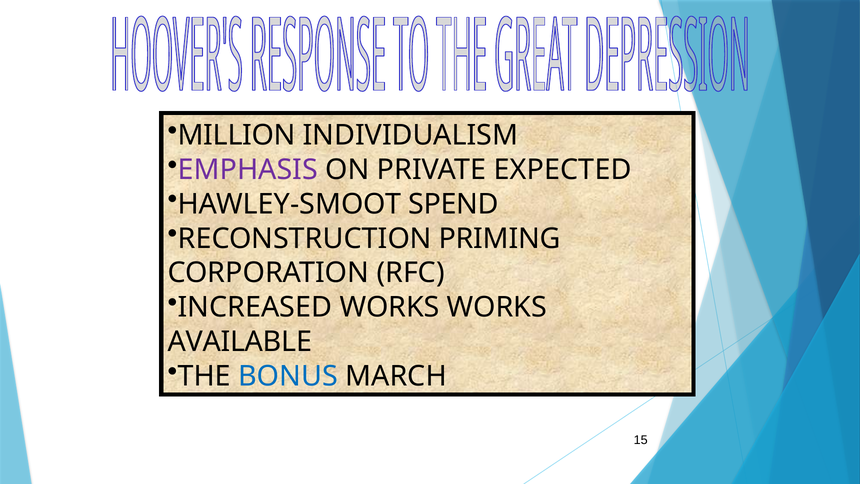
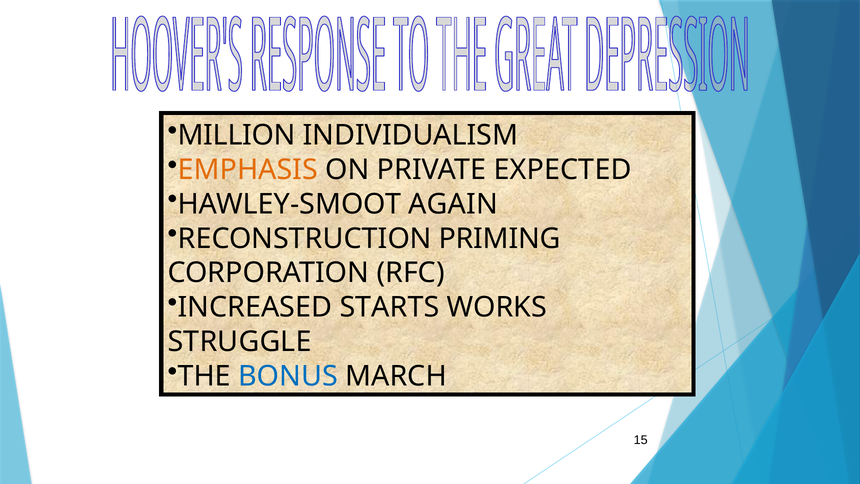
EMPHASIS colour: purple -> orange
SPEND: SPEND -> AGAIN
INCREASED WORKS: WORKS -> STARTS
AVAILABLE: AVAILABLE -> STRUGGLE
